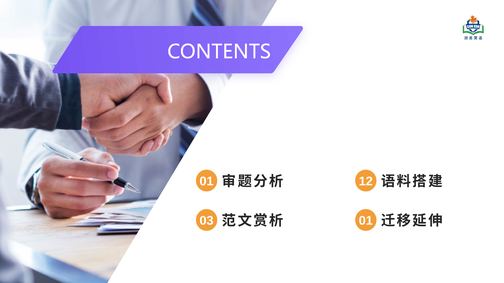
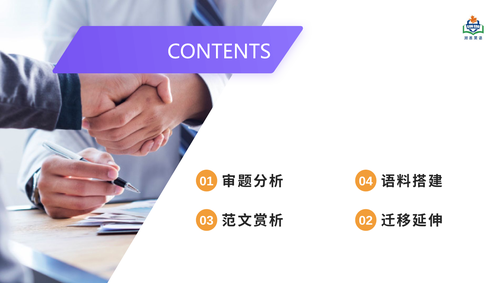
12: 12 -> 04
03 01: 01 -> 02
